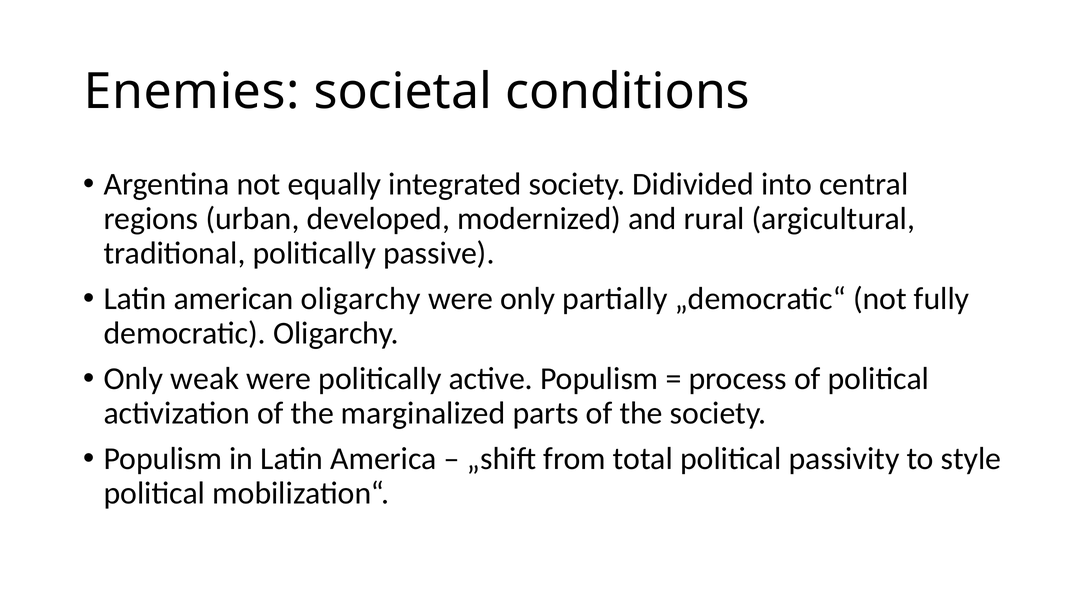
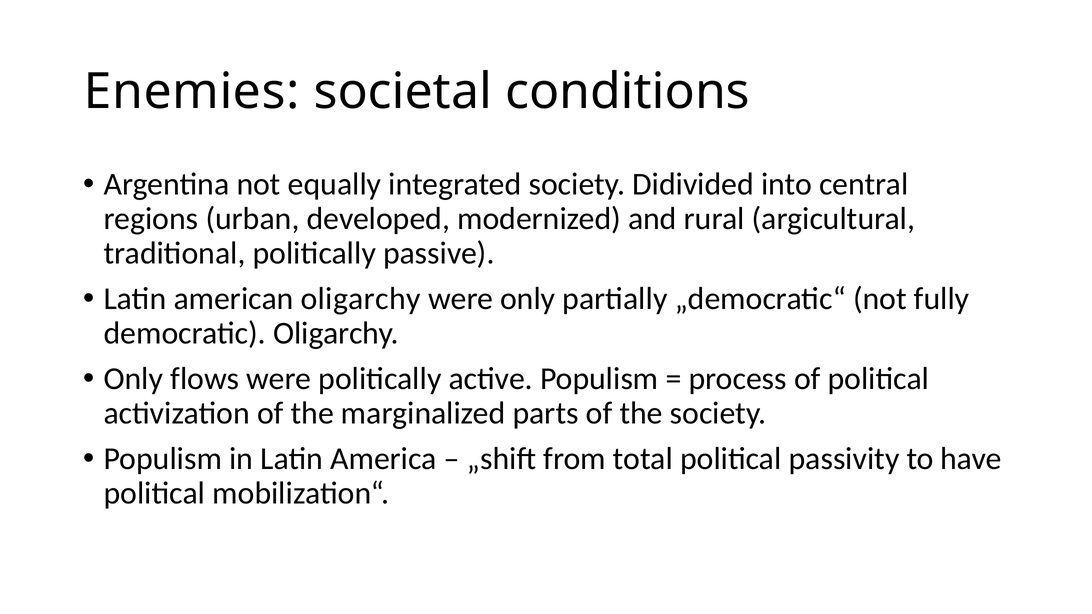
weak: weak -> flows
style: style -> have
